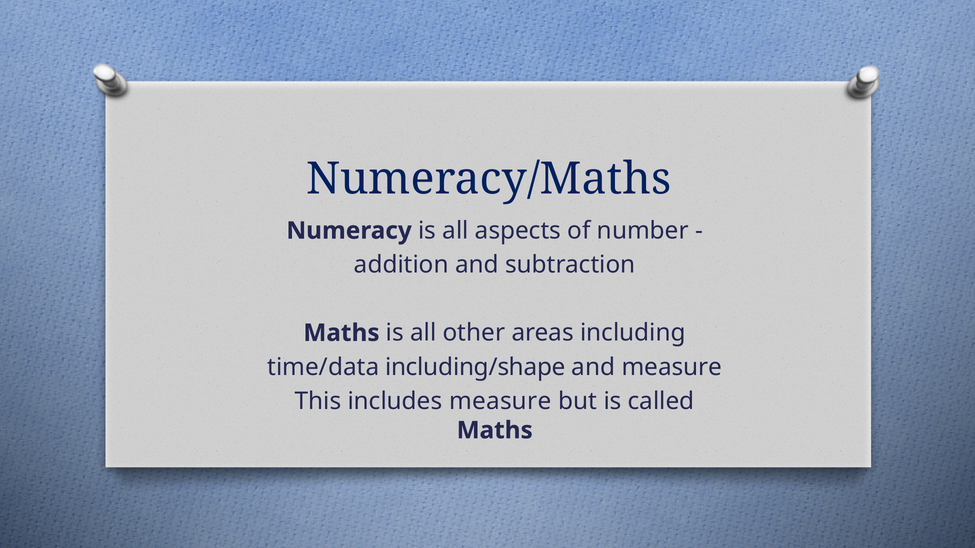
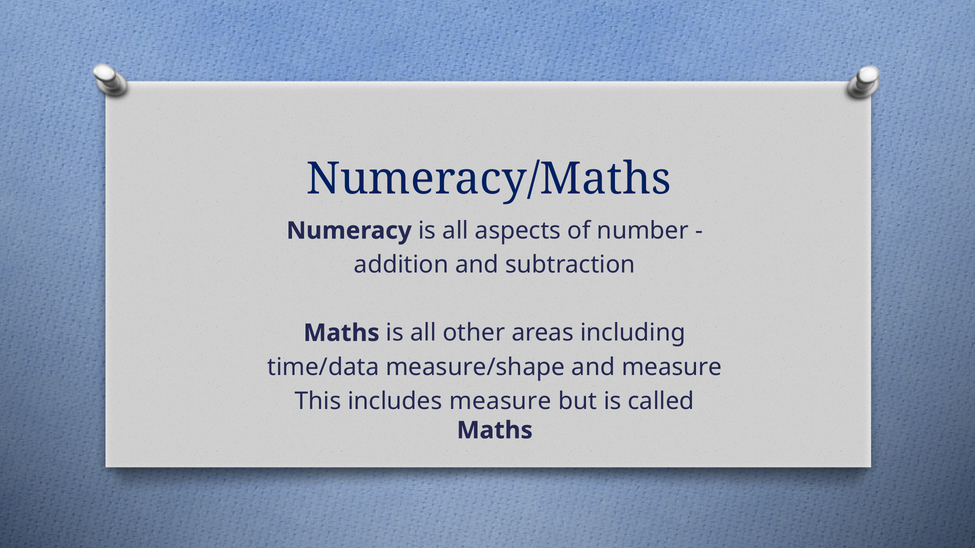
including/shape: including/shape -> measure/shape
